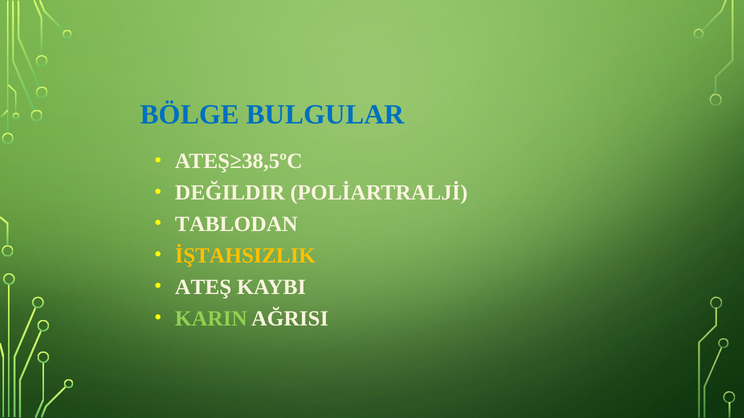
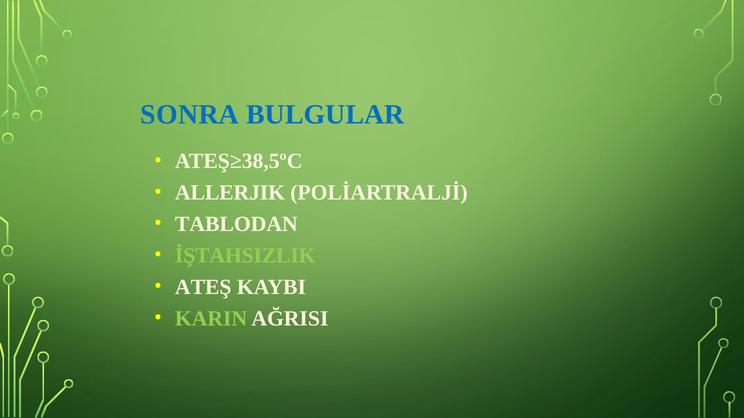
BÖLGE: BÖLGE -> SONRA
DEĞILDIR: DEĞILDIR -> ALLERJIK
İŞTAHSIZLIK colour: yellow -> light green
